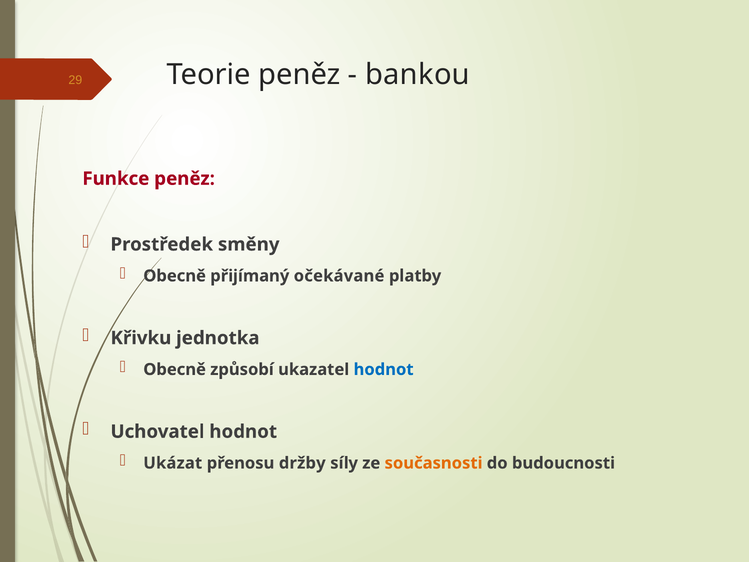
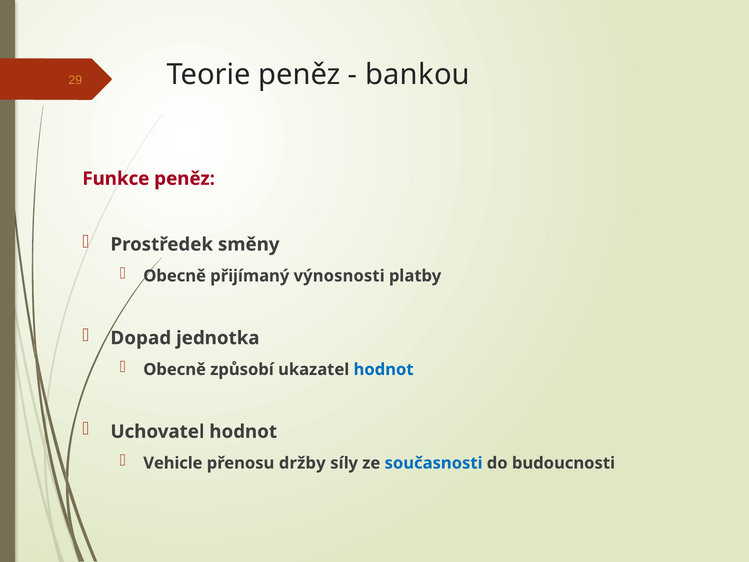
očekávané: očekávané -> výnosnosti
Křivku: Křivku -> Dopad
Ukázat: Ukázat -> Vehicle
současnosti colour: orange -> blue
